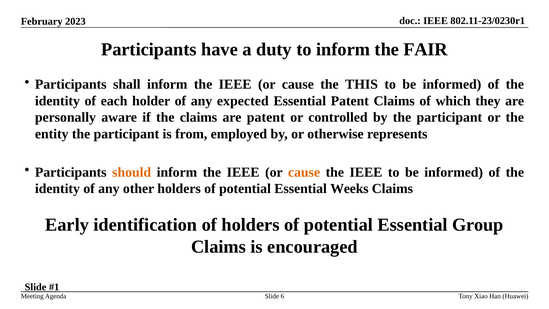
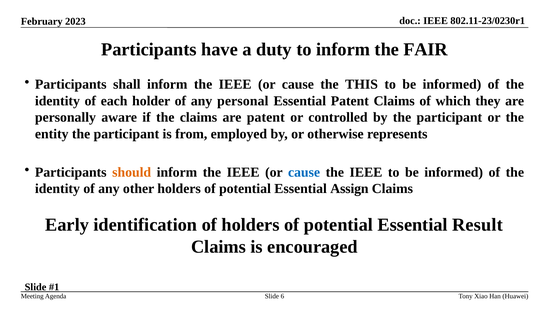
expected: expected -> personal
cause at (304, 172) colour: orange -> blue
Weeks: Weeks -> Assign
Group: Group -> Result
